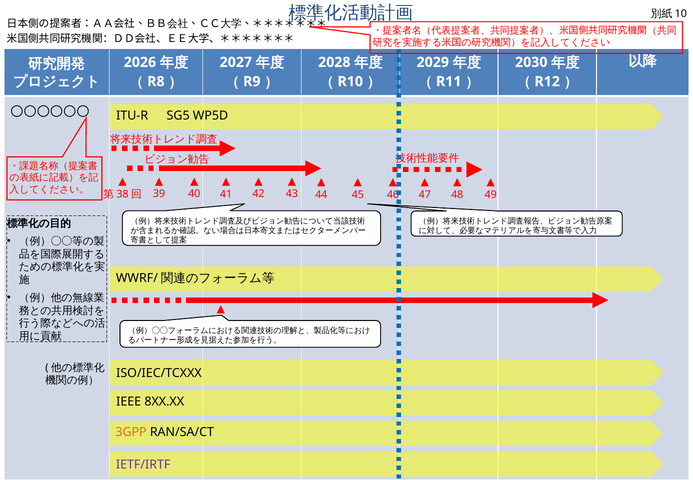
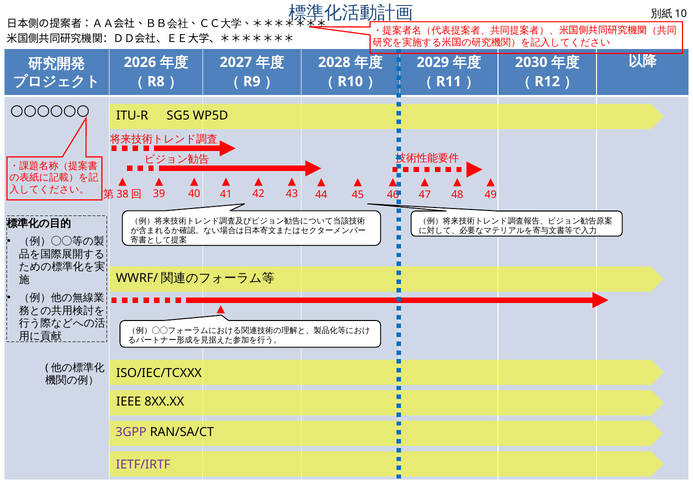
3GPP colour: orange -> purple
